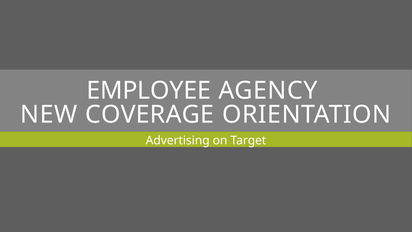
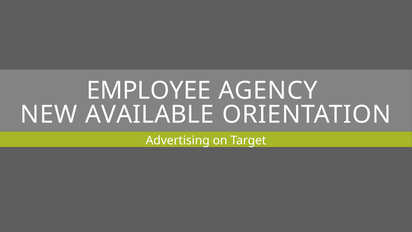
COVERAGE: COVERAGE -> AVAILABLE
